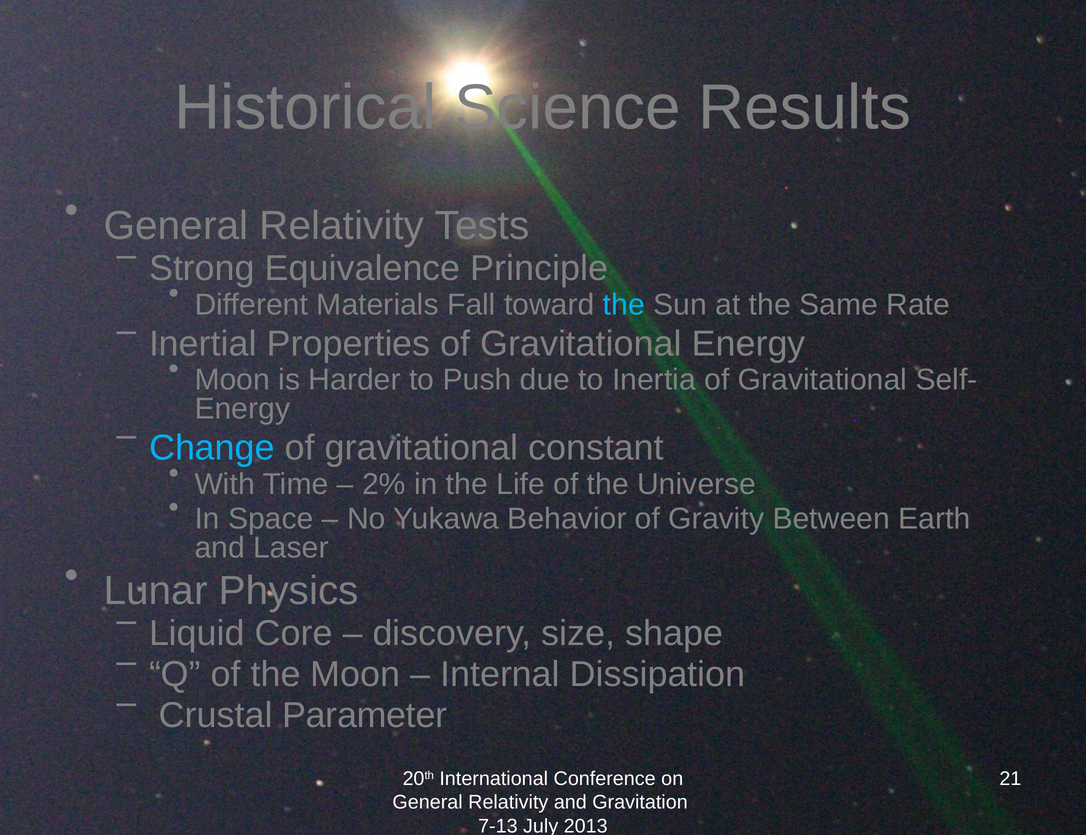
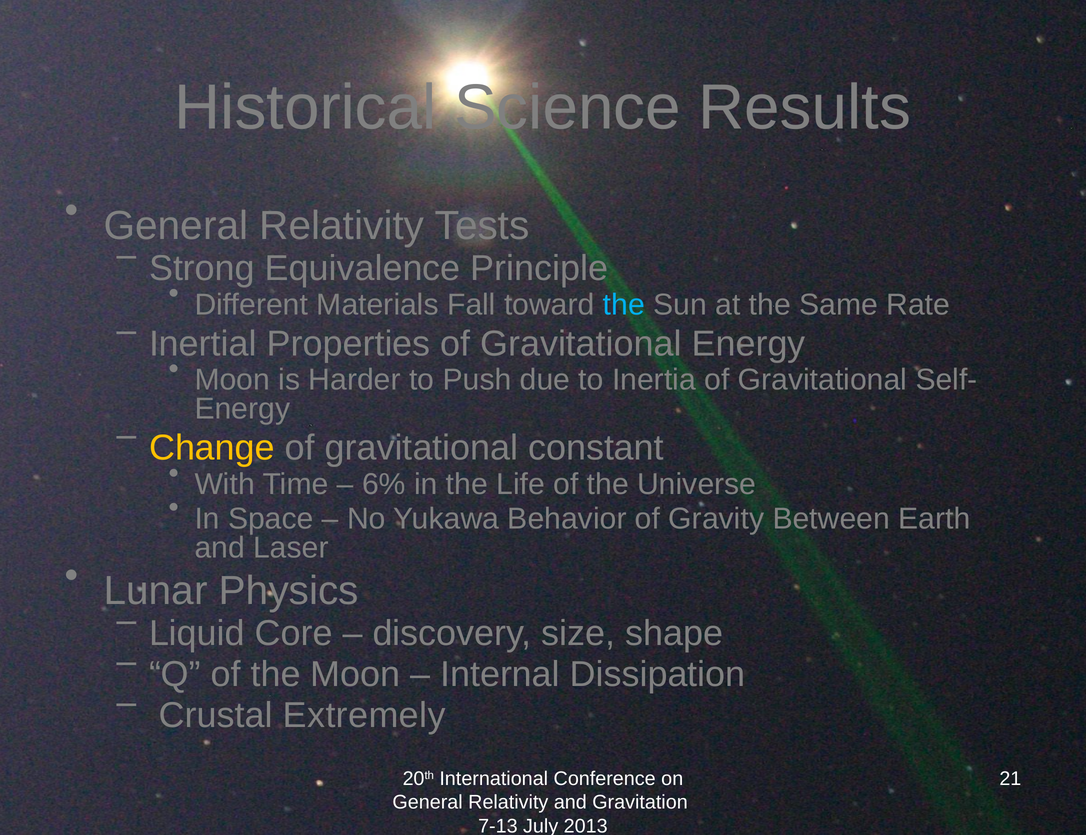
Change colour: light blue -> yellow
2%: 2% -> 6%
Parameter: Parameter -> Extremely
